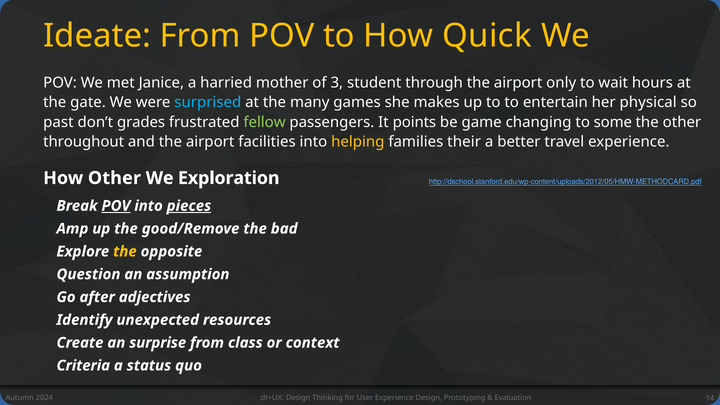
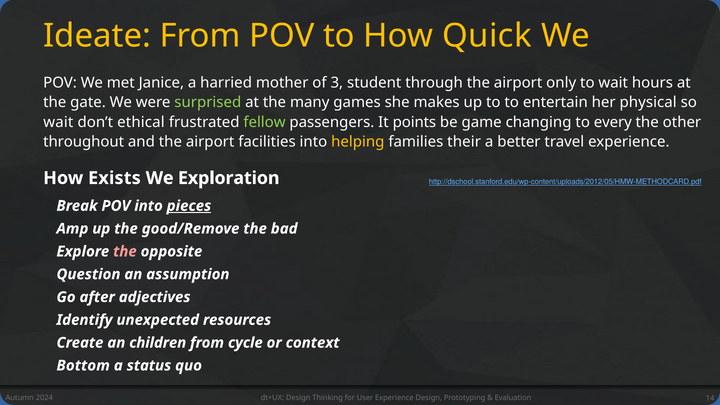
surprised colour: light blue -> light green
past at (58, 122): past -> wait
grades: grades -> ethical
some: some -> every
How Other: Other -> Exists
POV at (116, 206) underline: present -> none
the at (125, 251) colour: yellow -> pink
surprise: surprise -> children
class: class -> cycle
Criteria: Criteria -> Bottom
